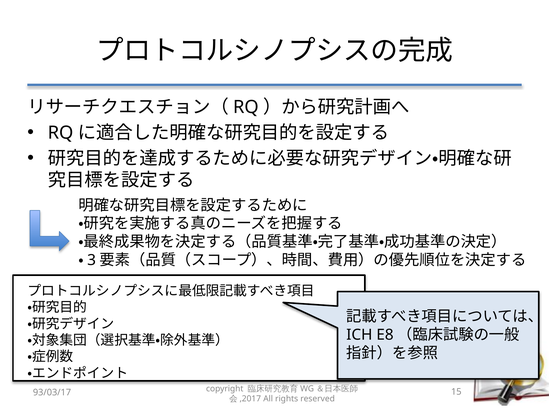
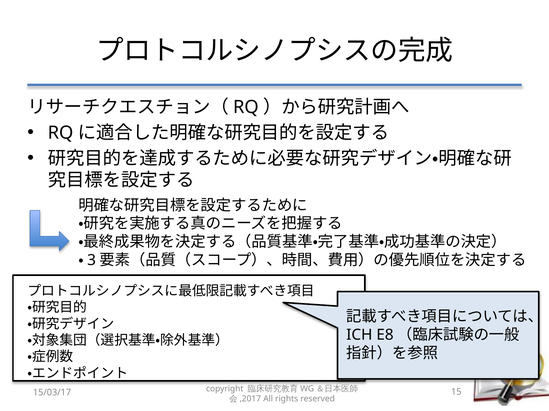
93/03/17: 93/03/17 -> 15/03/17
